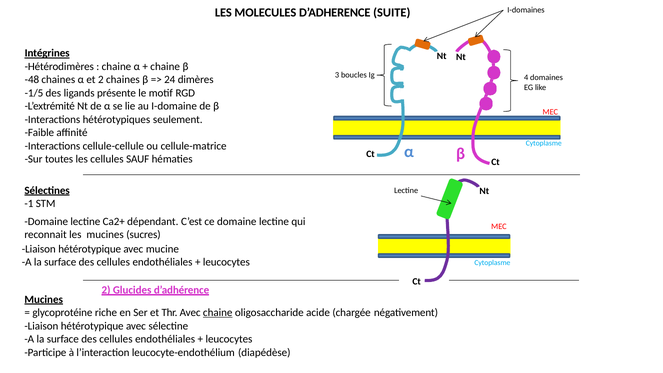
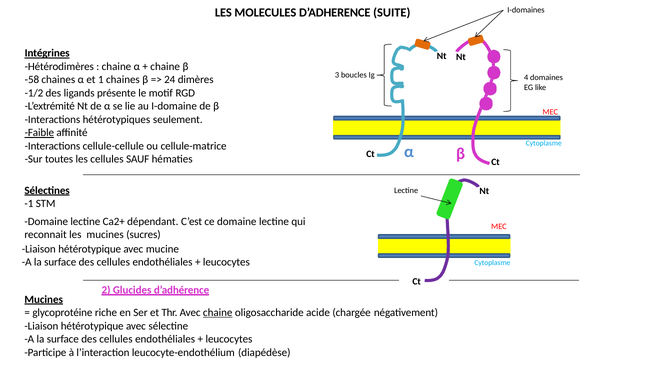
-48: -48 -> -58
et 2: 2 -> 1
-1/5: -1/5 -> -1/2
Faible underline: none -> present
